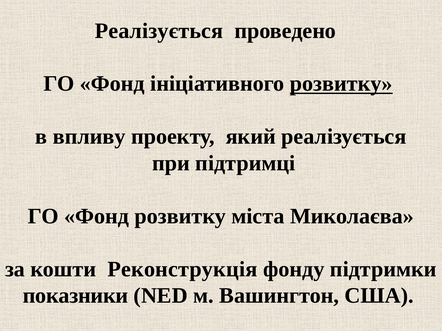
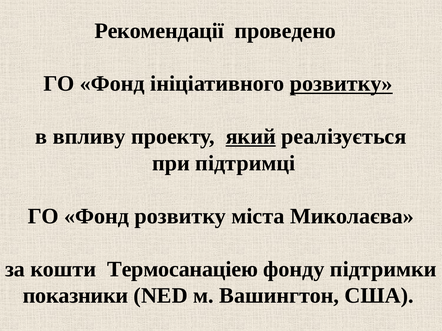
Реалізується at (159, 31): Реалізується -> Рекомендації
який underline: none -> present
Реконструкція: Реконструкція -> Термосанаціею
